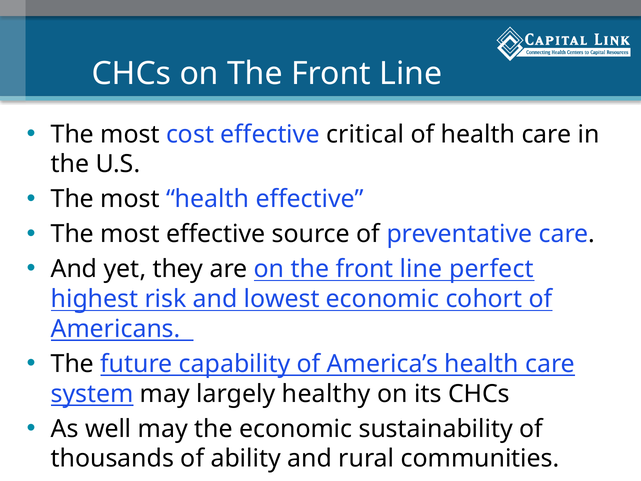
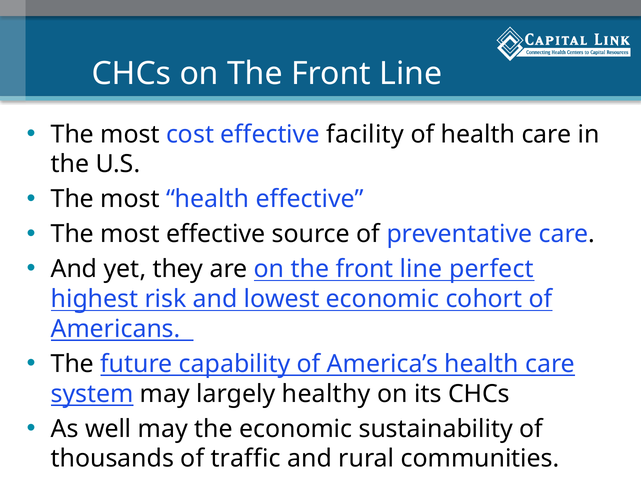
critical: critical -> facility
ability: ability -> traffic
